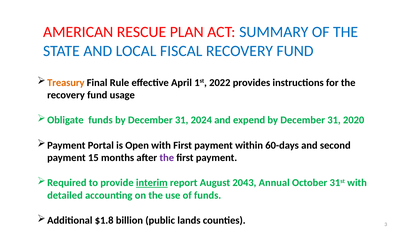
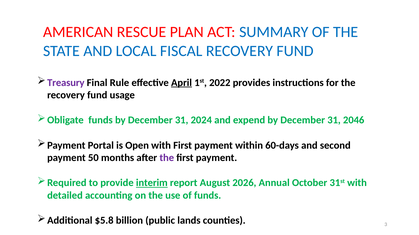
Treasury colour: orange -> purple
April underline: none -> present
2020: 2020 -> 2046
15: 15 -> 50
2043: 2043 -> 2026
$1.8: $1.8 -> $5.8
